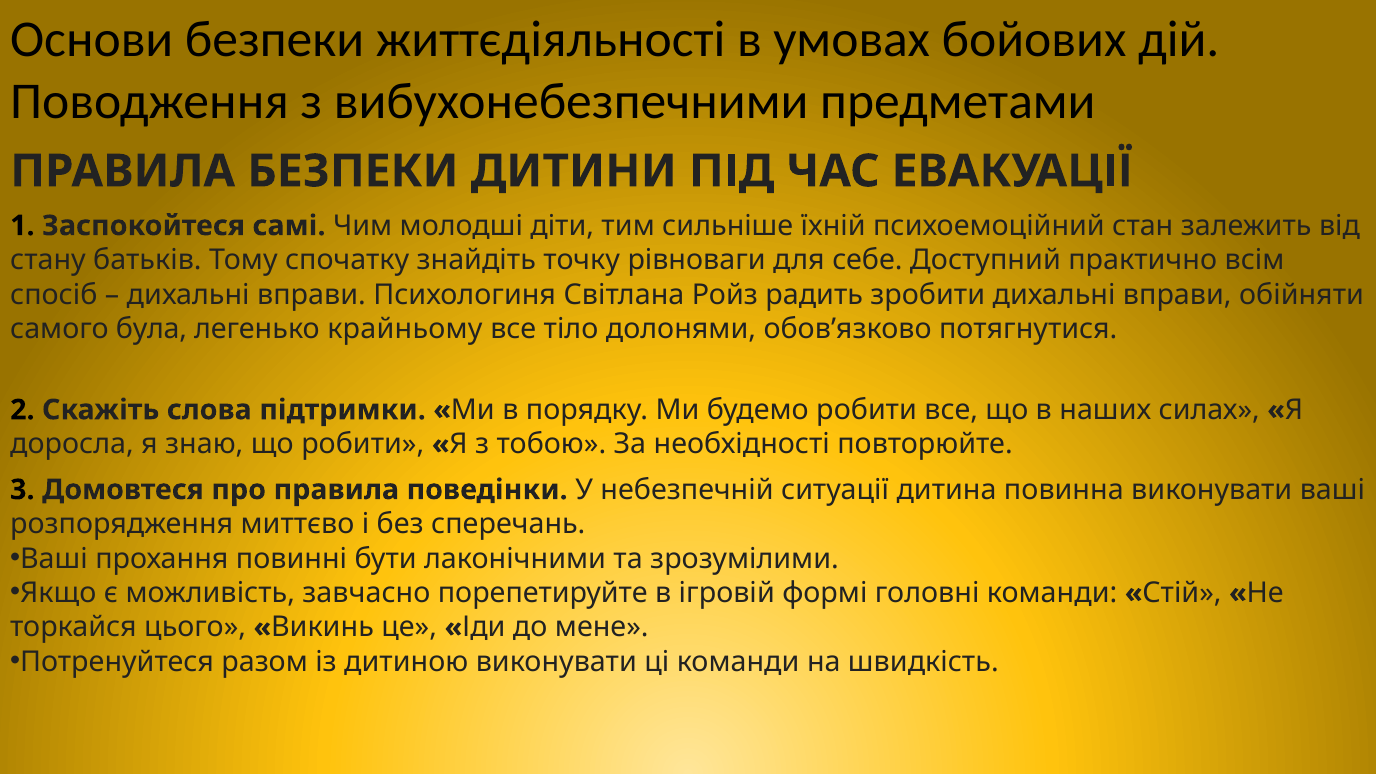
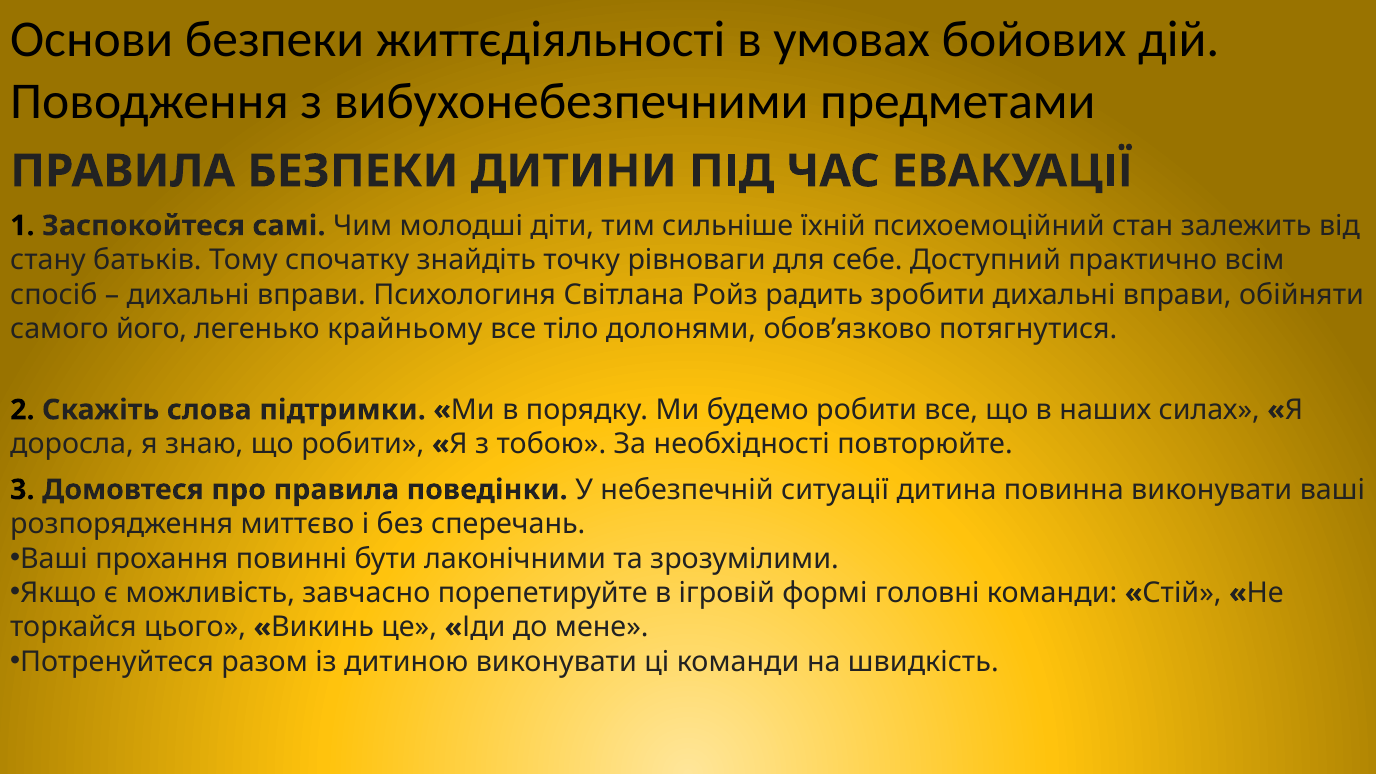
була: була -> його
